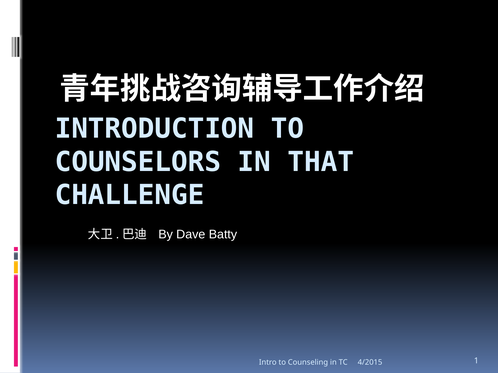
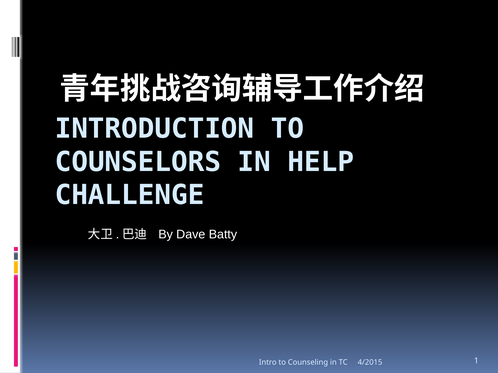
THAT: THAT -> HELP
